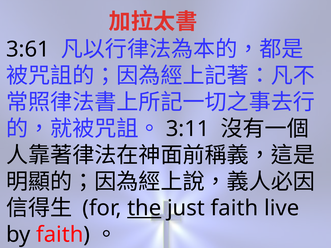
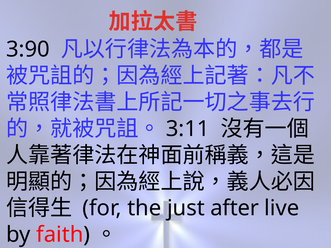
3:61: 3:61 -> 3:90
the underline: present -> none
just faith: faith -> after
